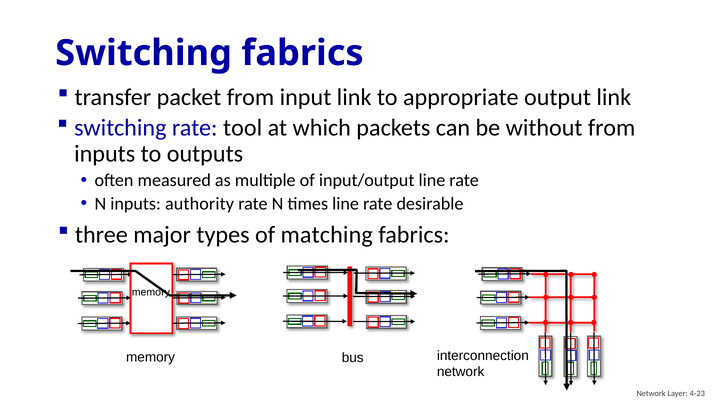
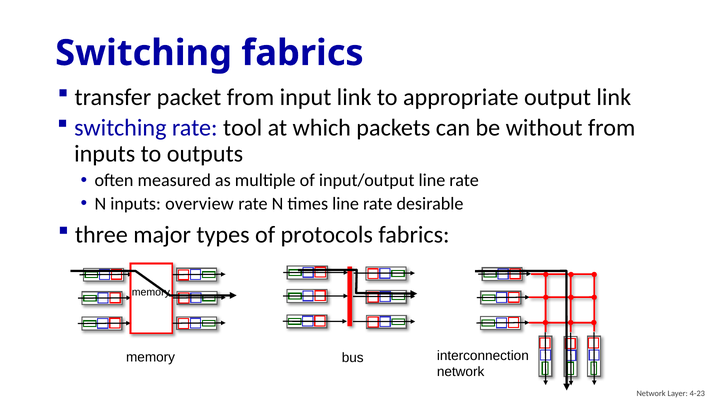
authority: authority -> overview
matching: matching -> protocols
